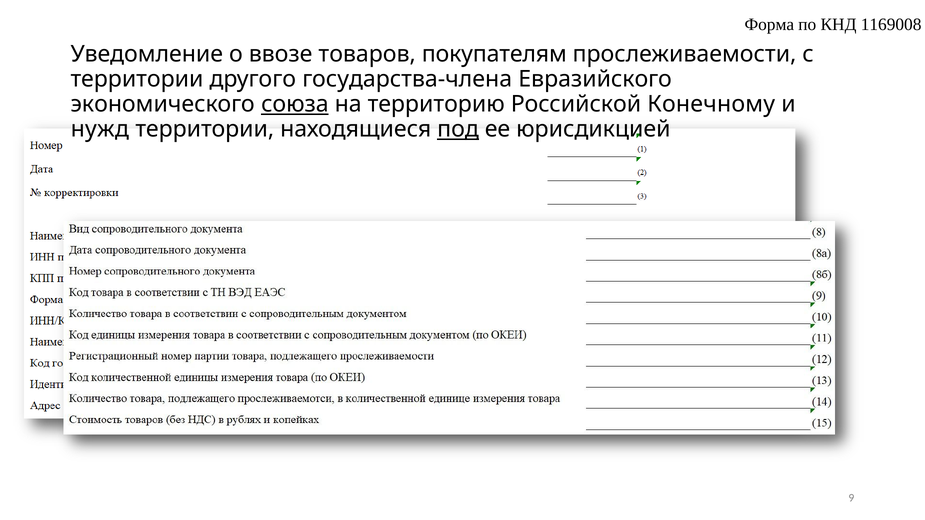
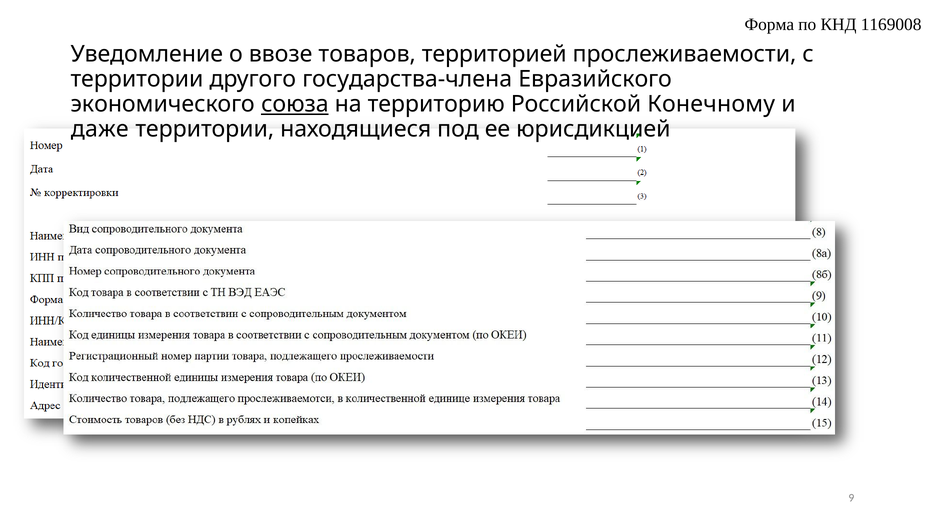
покупателям: покупателям -> территорией
нужд: нужд -> даже
под underline: present -> none
